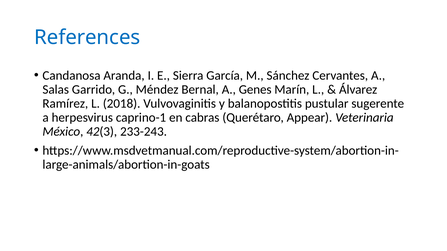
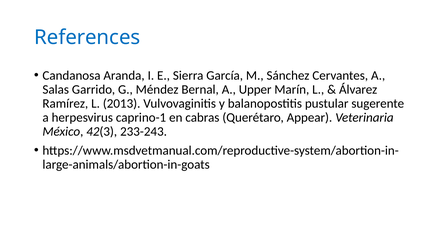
Genes: Genes -> Upper
2018: 2018 -> 2013
